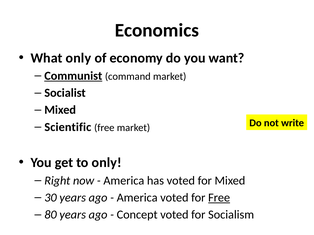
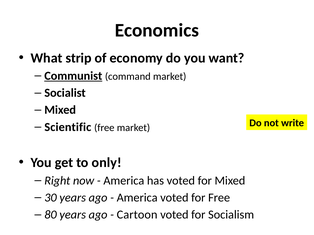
What only: only -> strip
Free at (219, 198) underline: present -> none
Concept: Concept -> Cartoon
